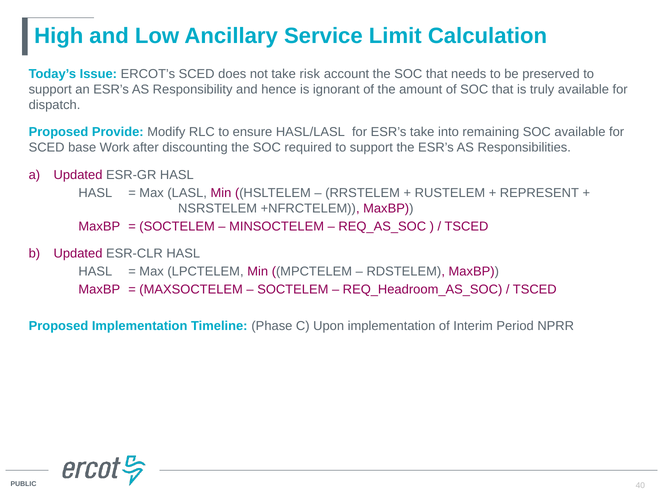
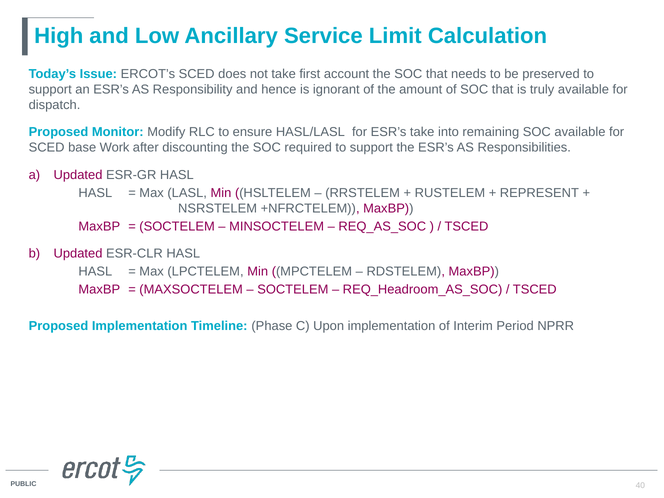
risk: risk -> first
Provide: Provide -> Monitor
